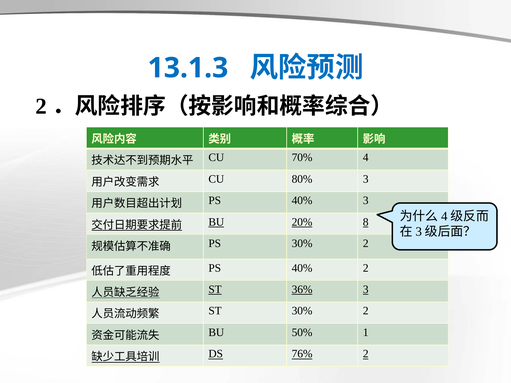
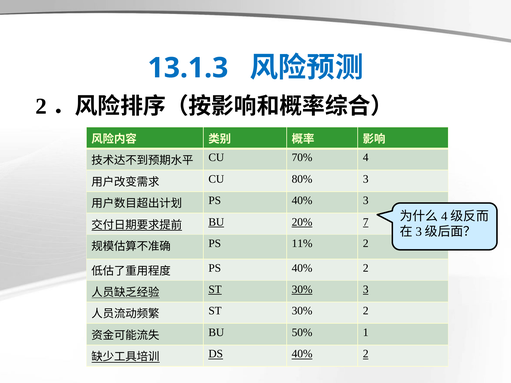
8: 8 -> 7
PS 30%: 30% -> 11%
36% at (302, 290): 36% -> 30%
DS 76%: 76% -> 40%
